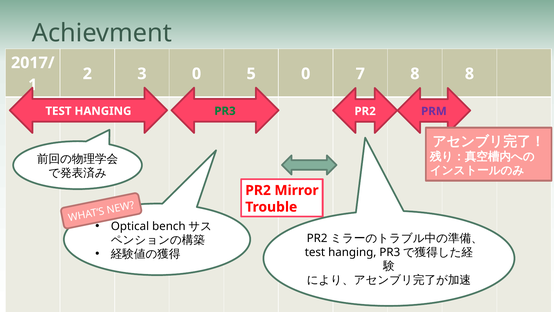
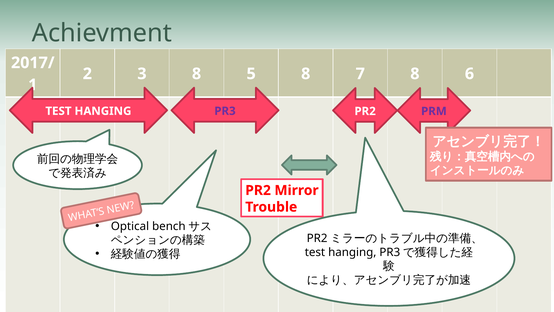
3 0: 0 -> 8
5 0: 0 -> 8
8 8: 8 -> 6
PR3 colour: green -> purple
